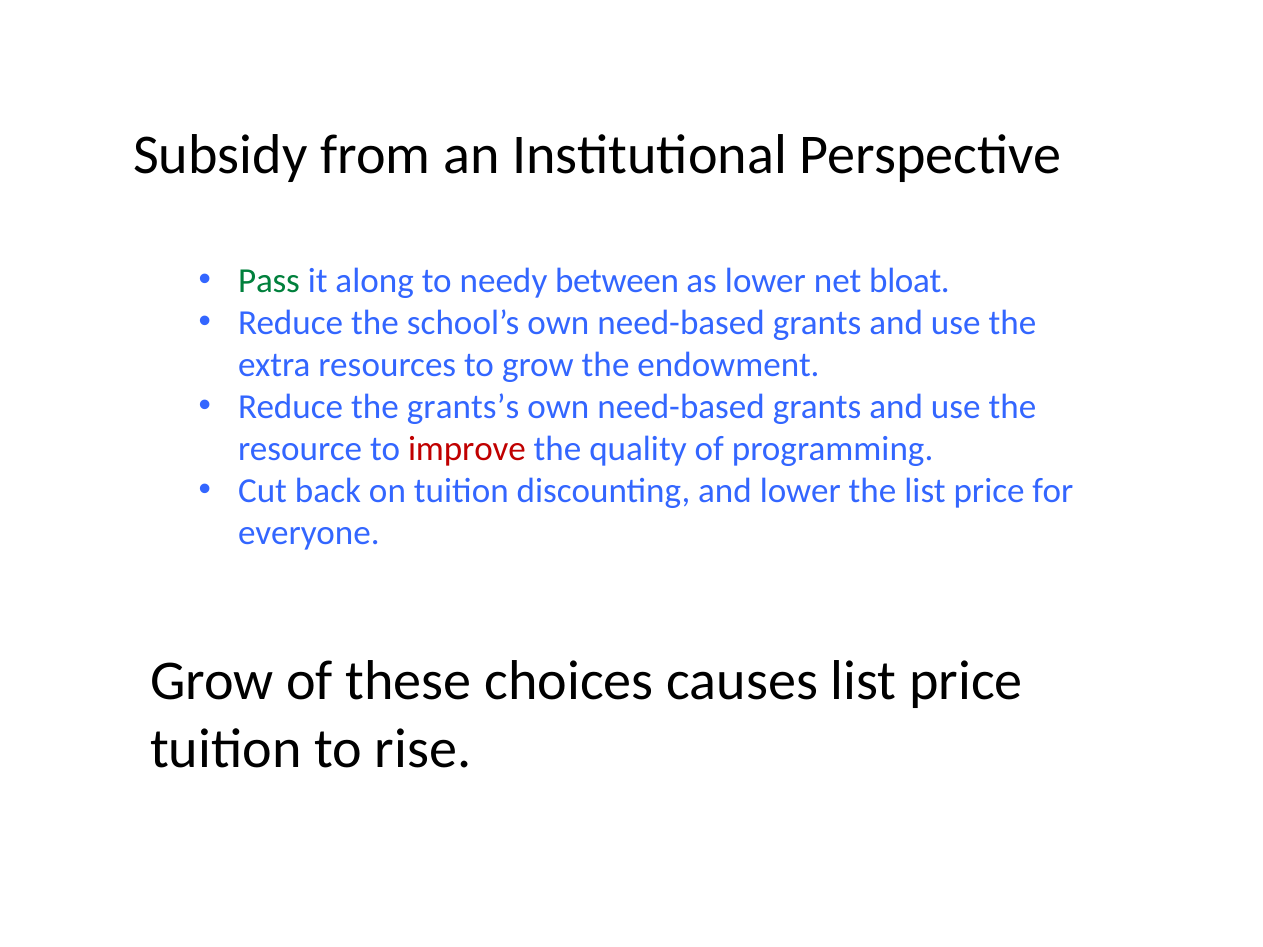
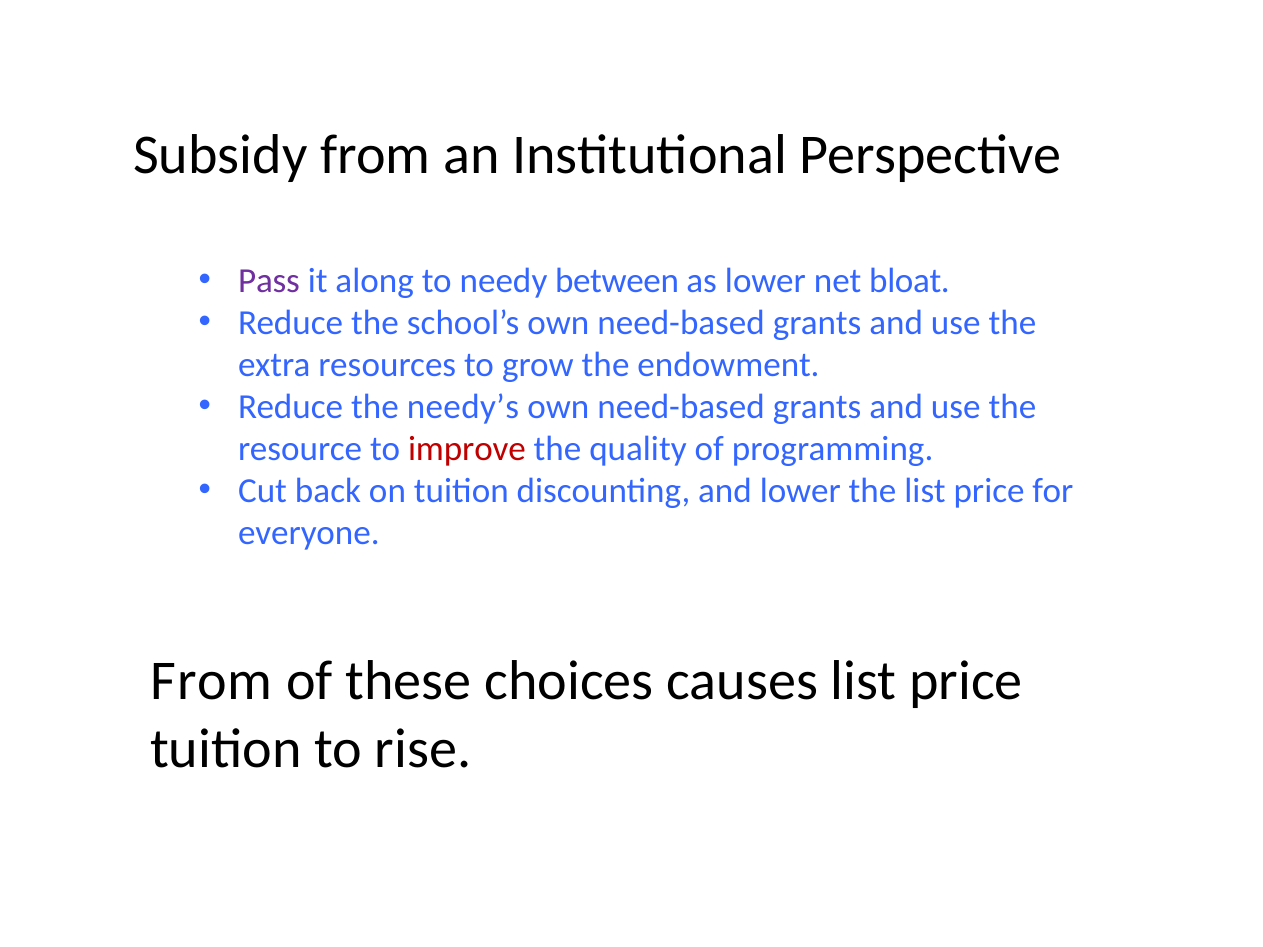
Pass colour: green -> purple
grants’s: grants’s -> needy’s
Grow at (212, 681): Grow -> From
